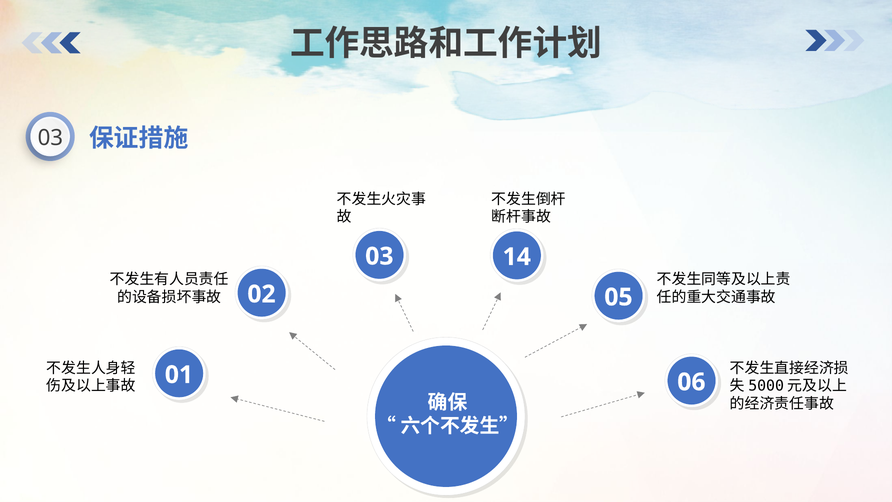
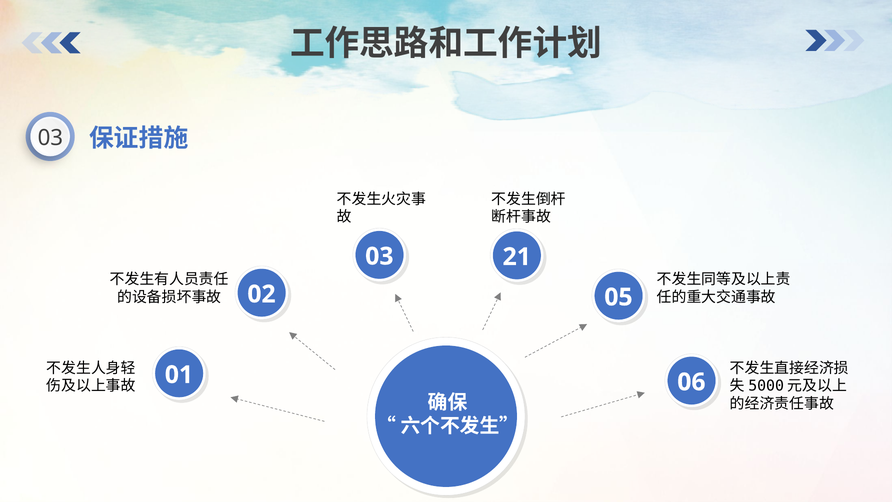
14: 14 -> 21
